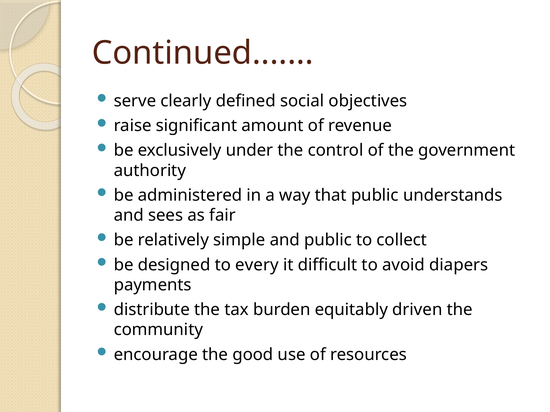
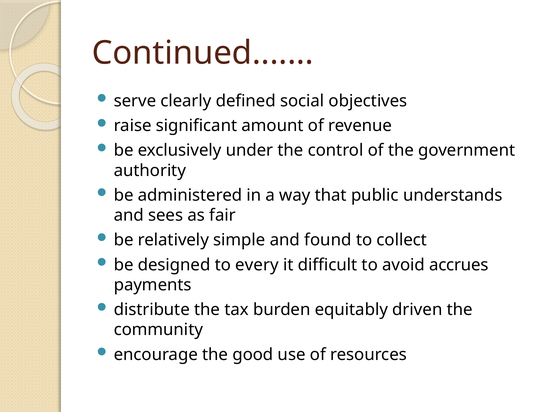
and public: public -> found
diapers: diapers -> accrues
